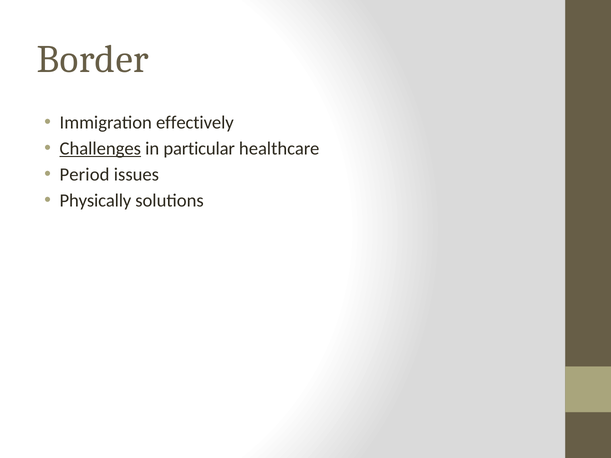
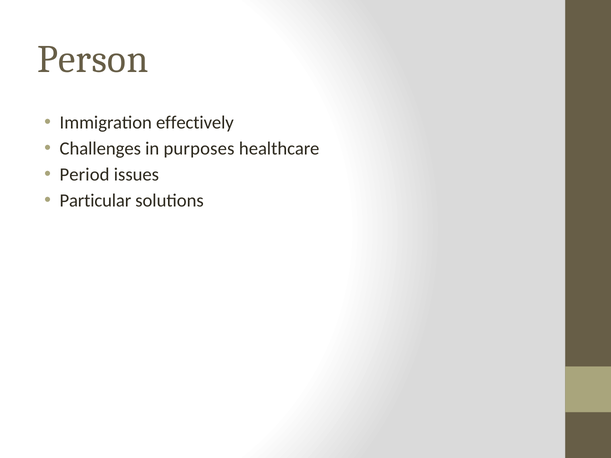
Border: Border -> Person
Challenges underline: present -> none
particular: particular -> purposes
Physically: Physically -> Particular
